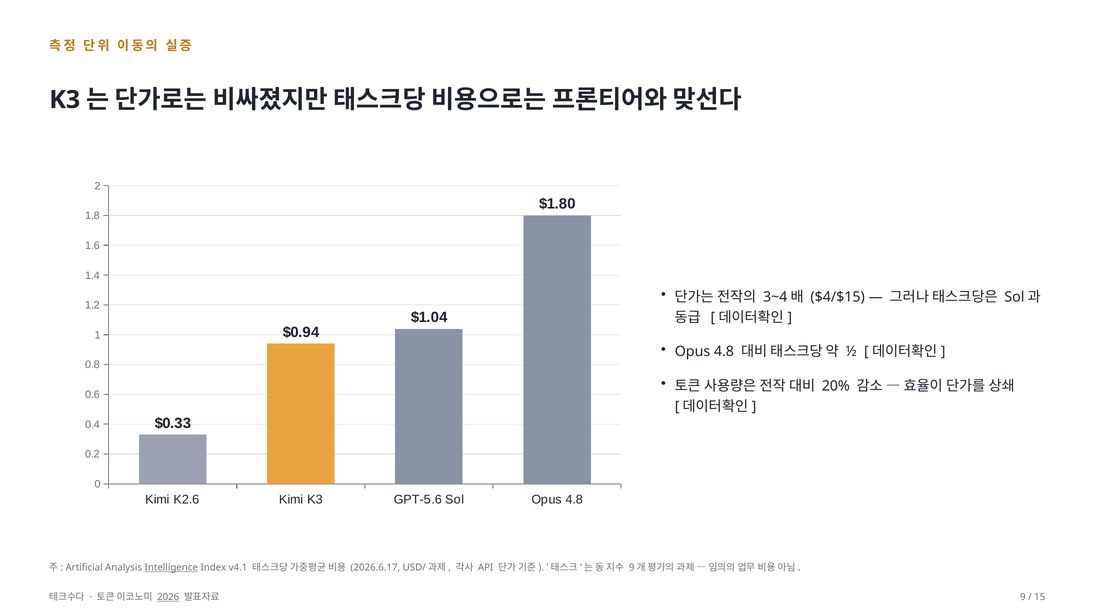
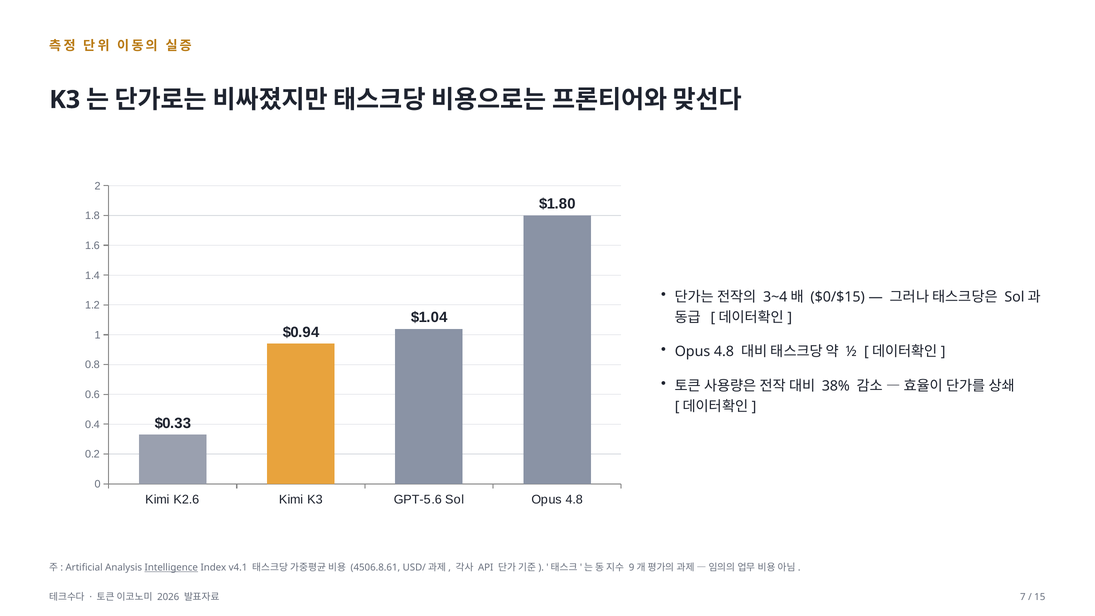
$4/$15: $4/$15 -> $0/$15
20%: 20% -> 38%
2026.6.17: 2026.6.17 -> 4506.8.61
2026 underline: present -> none
9: 9 -> 7
